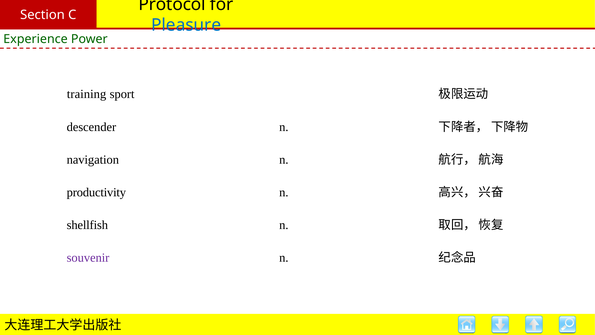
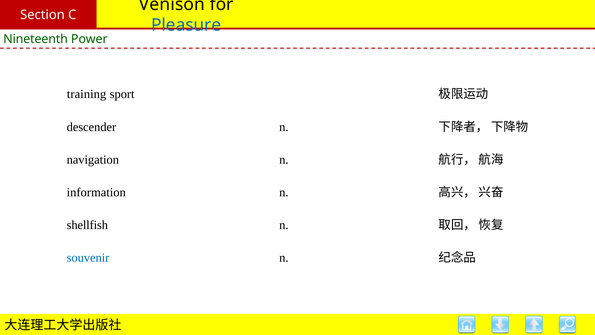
Protocol: Protocol -> Venison
Experience: Experience -> Nineteenth
productivity: productivity -> information
souvenir colour: purple -> blue
